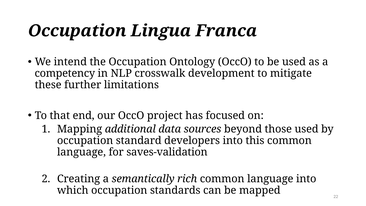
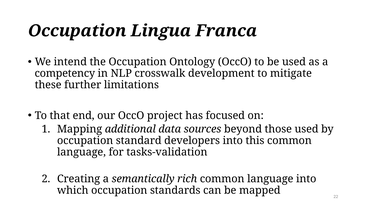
saves-validation: saves-validation -> tasks-validation
